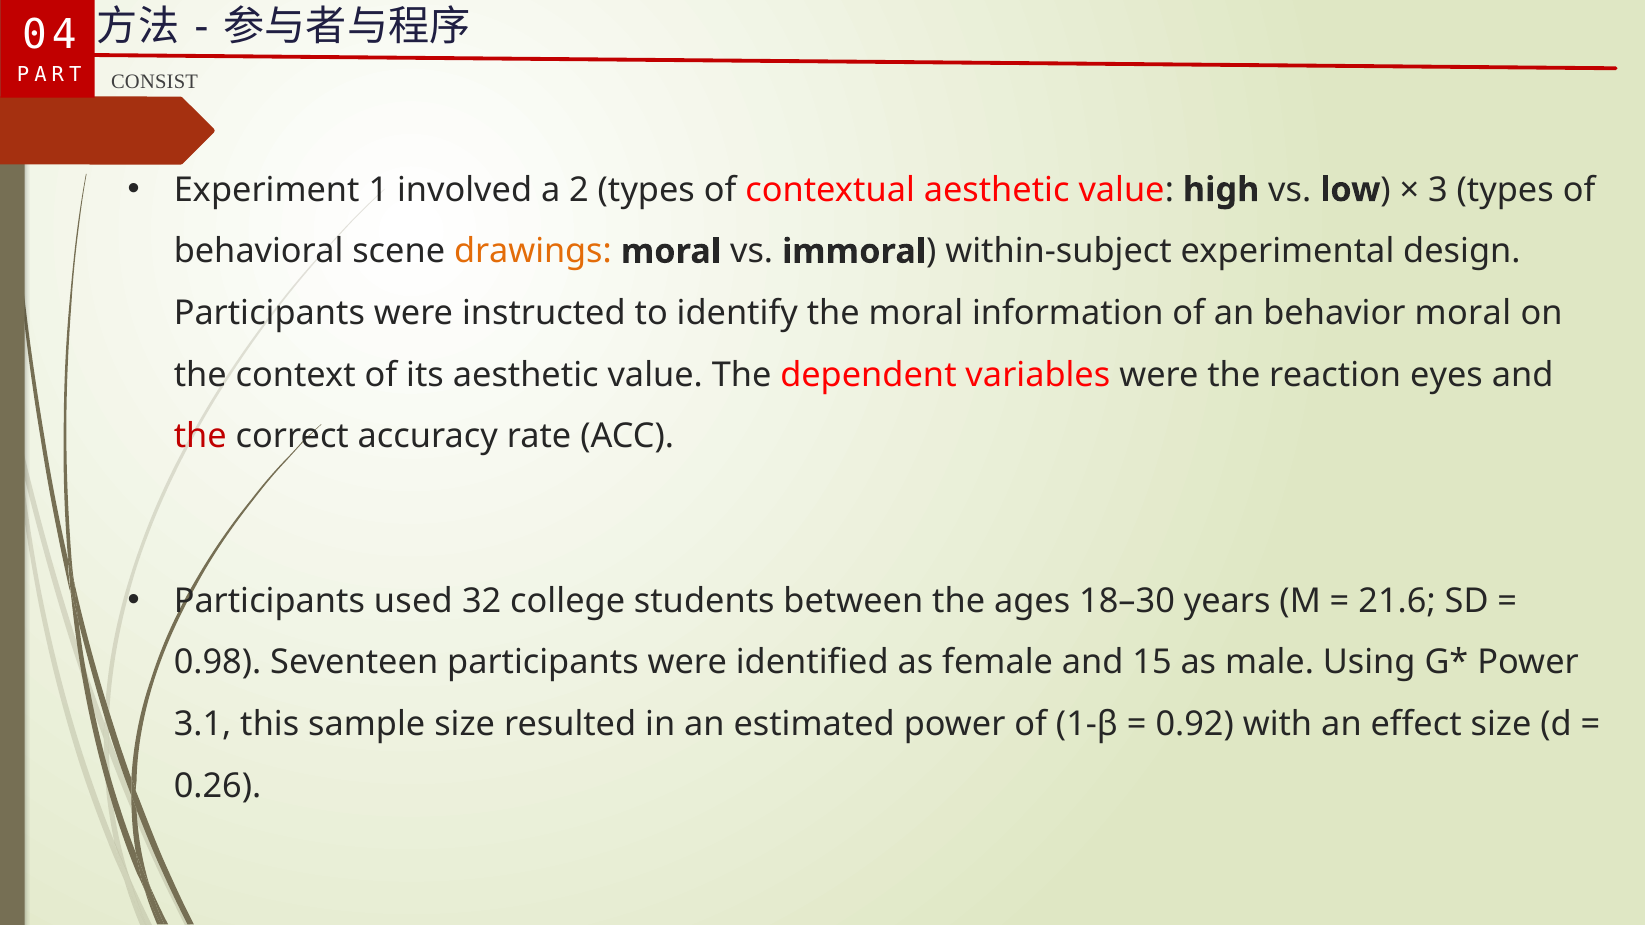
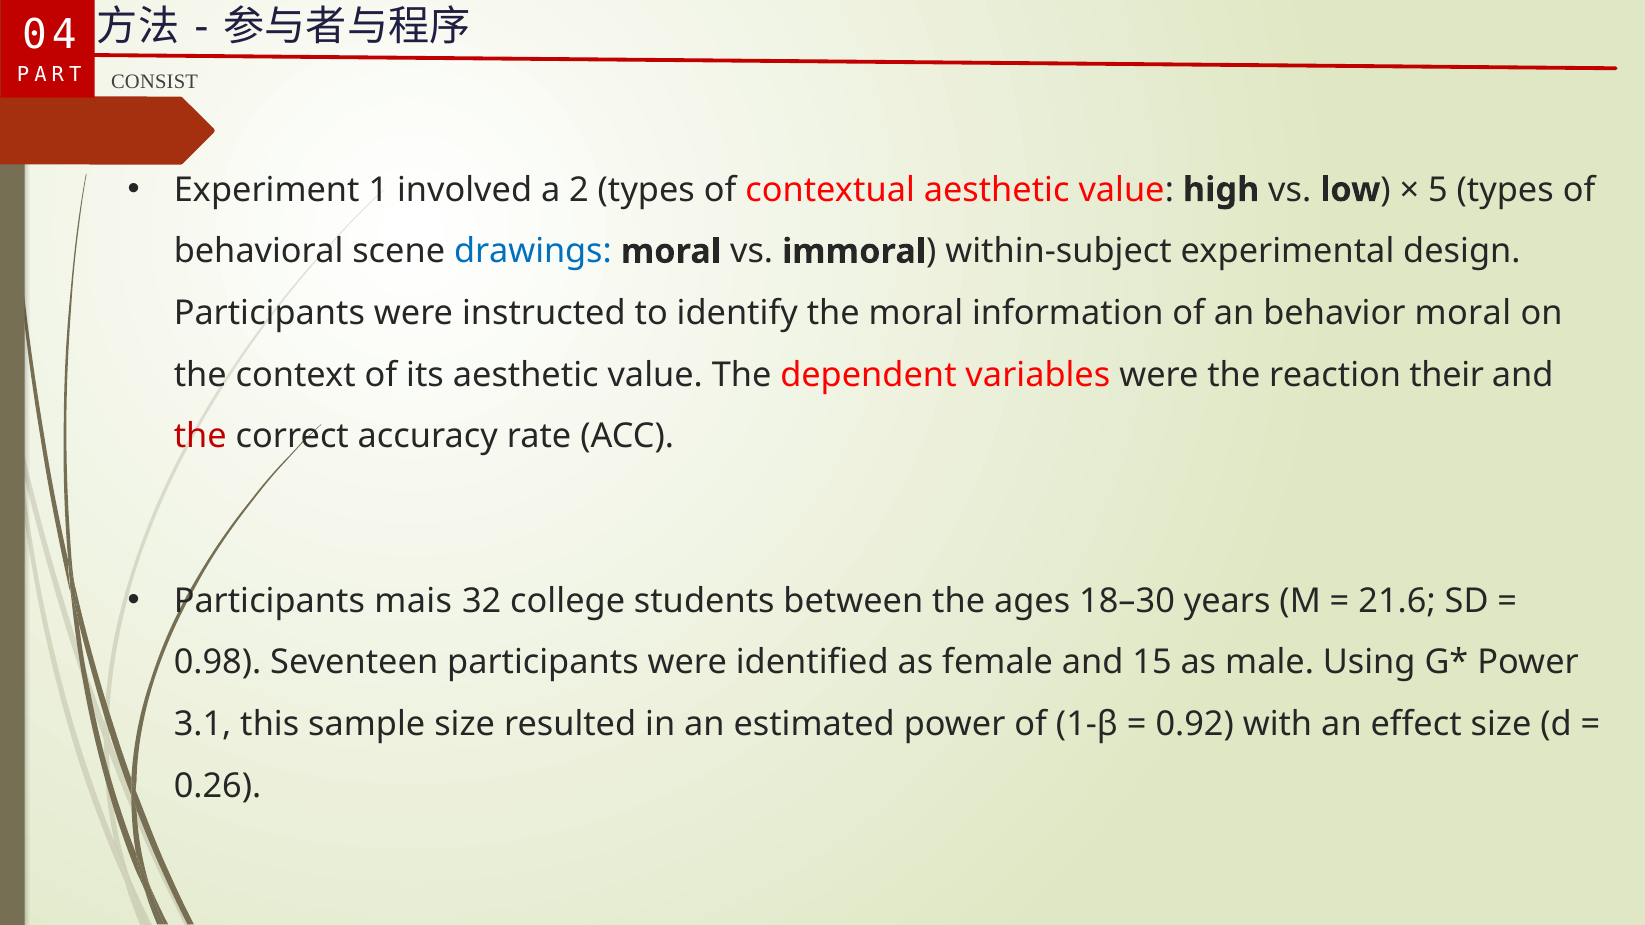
3: 3 -> 5
drawings colour: orange -> blue
eyes: eyes -> their
used: used -> mais
